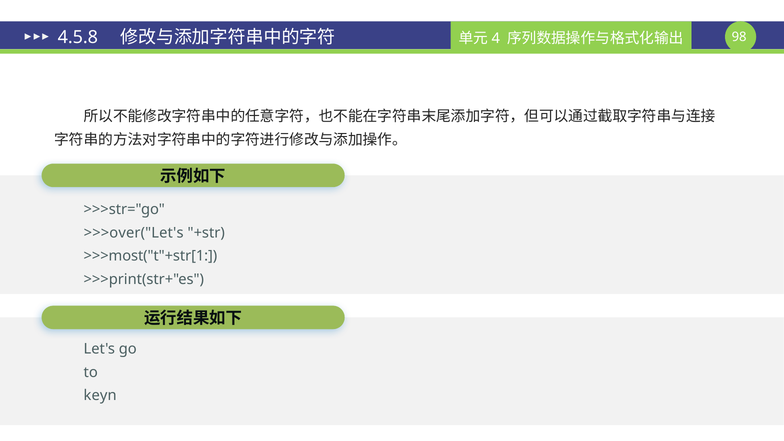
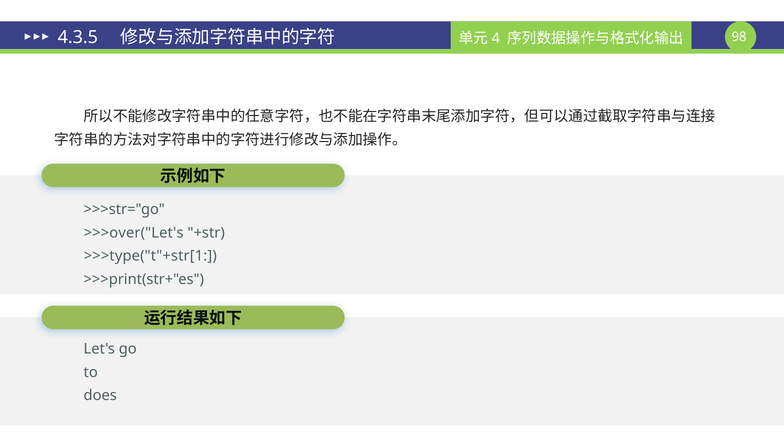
4.5.8: 4.5.8 -> 4.3.5
>>>most("t"+str[1: >>>most("t"+str[1 -> >>>type("t"+str[1
keyn: keyn -> does
